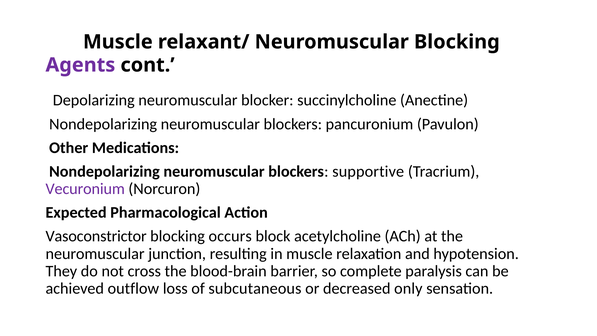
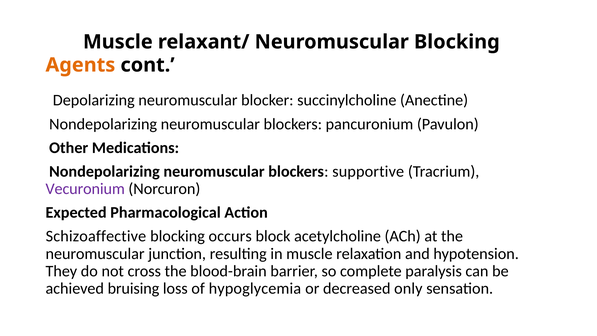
Agents colour: purple -> orange
Vasoconstrictor: Vasoconstrictor -> Schizoaffective
outflow: outflow -> bruising
subcutaneous: subcutaneous -> hypoglycemia
